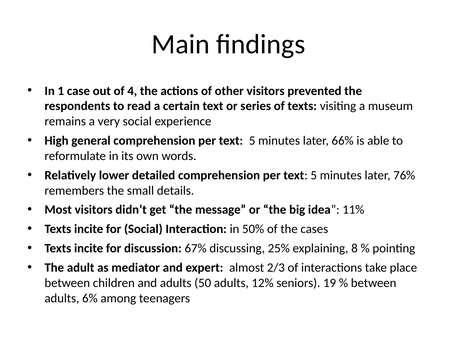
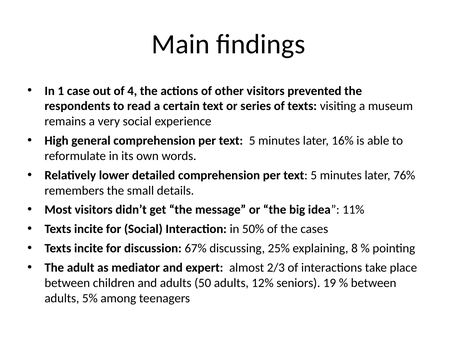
66%: 66% -> 16%
6%: 6% -> 5%
